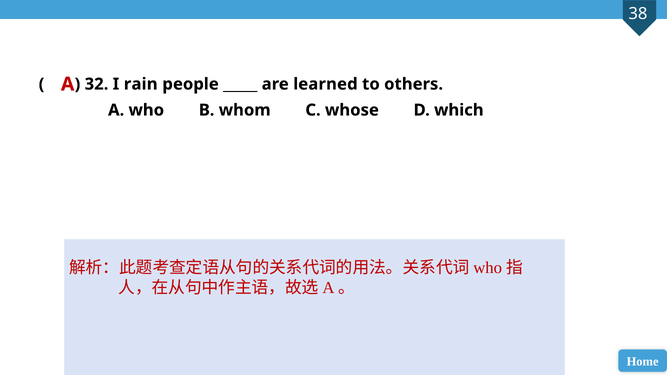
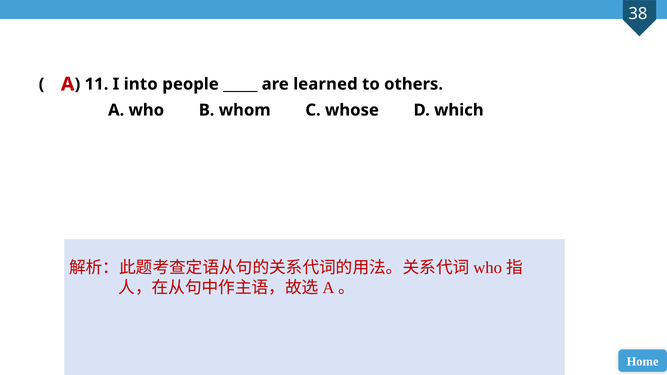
32: 32 -> 11
rain: rain -> into
